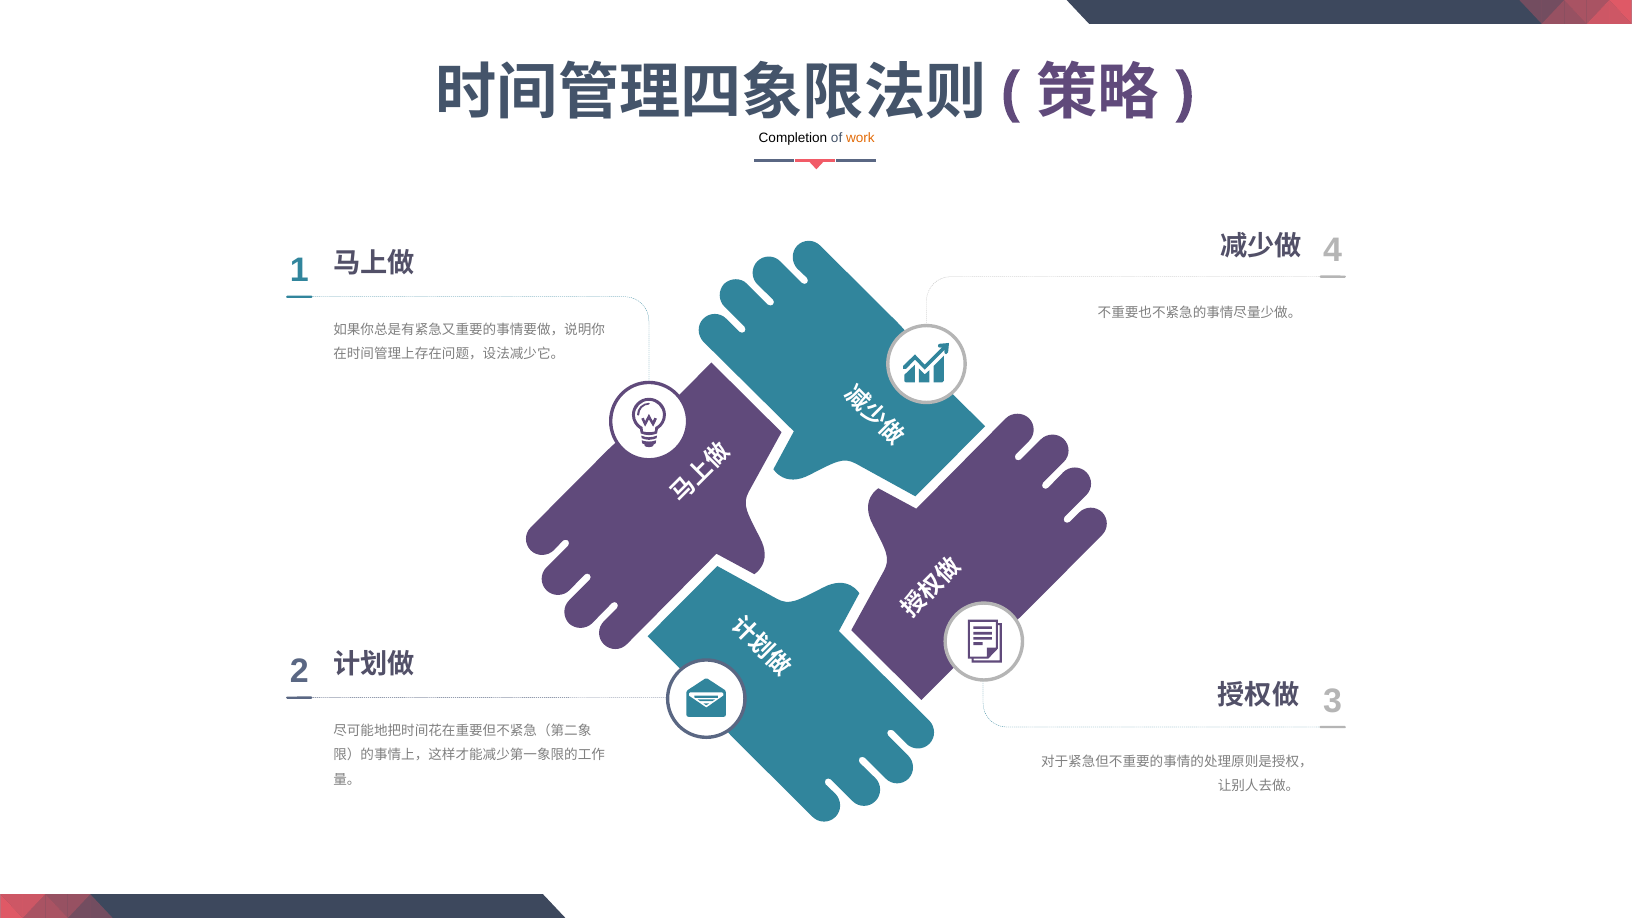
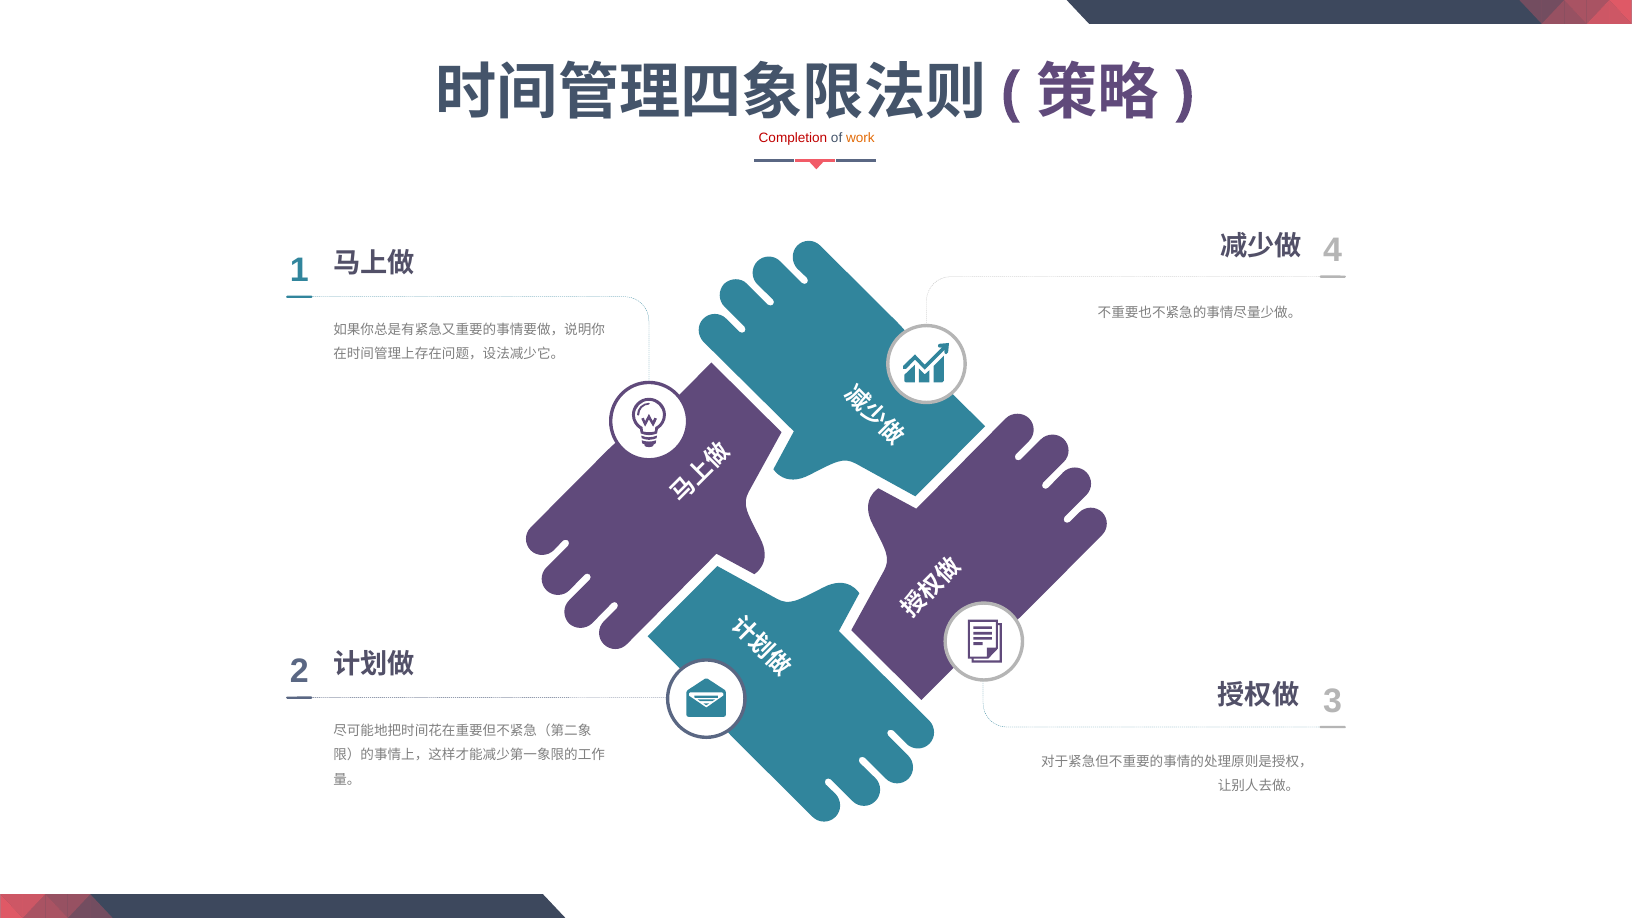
Completion colour: black -> red
